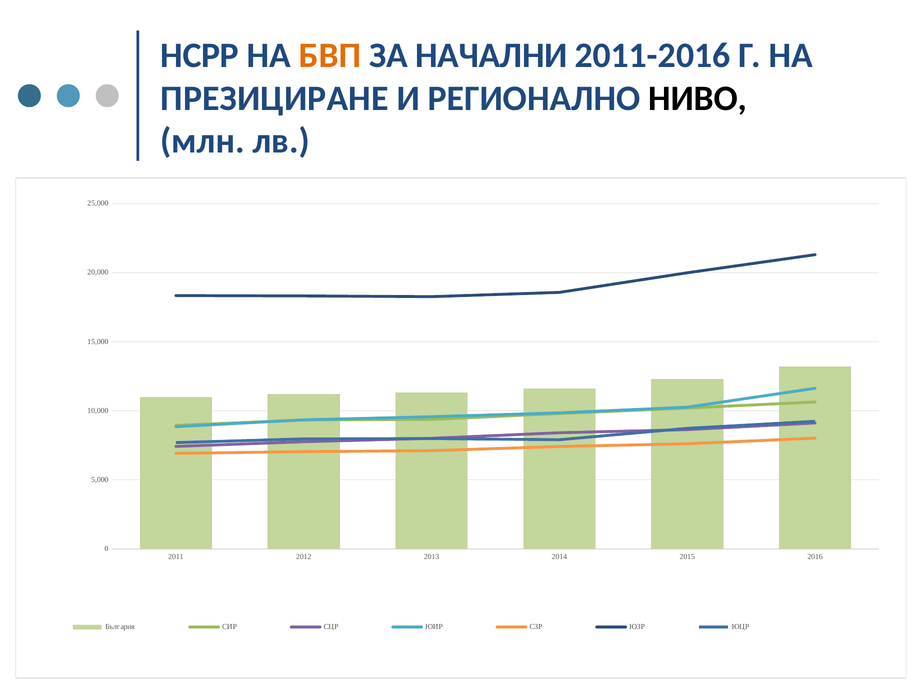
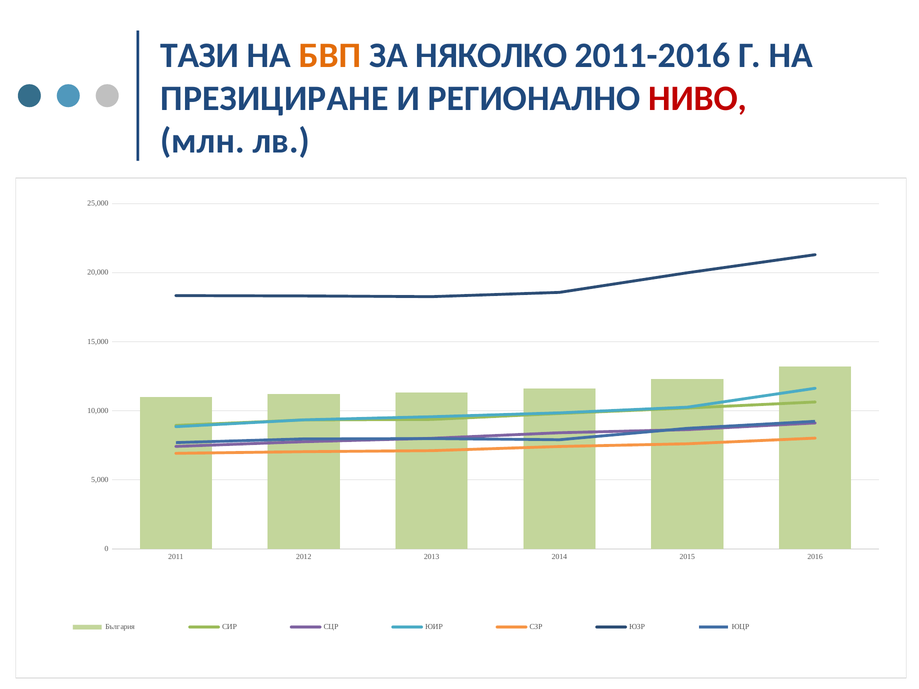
НСРР: НСРР -> ТАЗИ
НАЧАЛНИ: НАЧАЛНИ -> НЯКОЛКО
НИВО colour: black -> red
